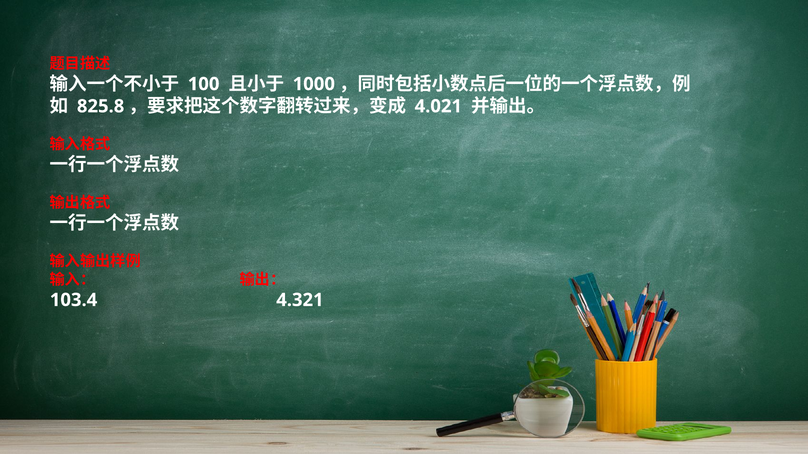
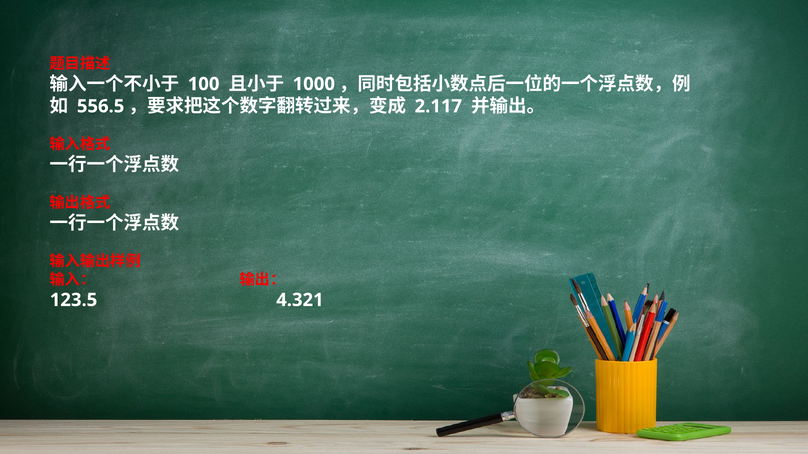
825.8: 825.8 -> 556.5
4.021: 4.021 -> 2.117
103.4: 103.4 -> 123.5
